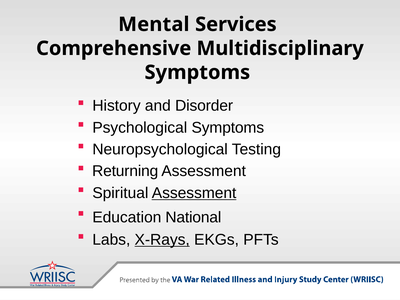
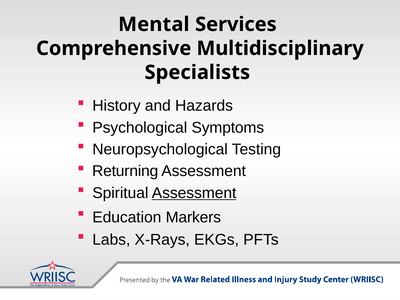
Symptoms at (197, 72): Symptoms -> Specialists
Disorder: Disorder -> Hazards
National: National -> Markers
X-Rays underline: present -> none
